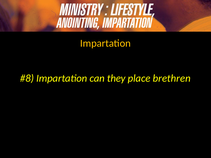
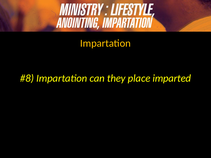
brethren: brethren -> imparted
